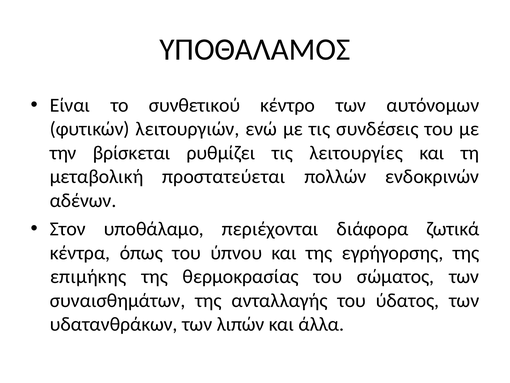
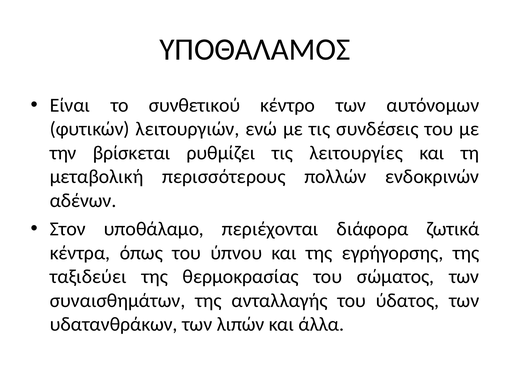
προστατεύεται: προστατεύεται -> περισσότερους
επιμήκης: επιμήκης -> ταξιδεύει
